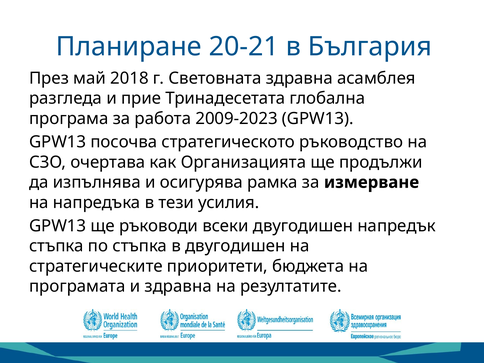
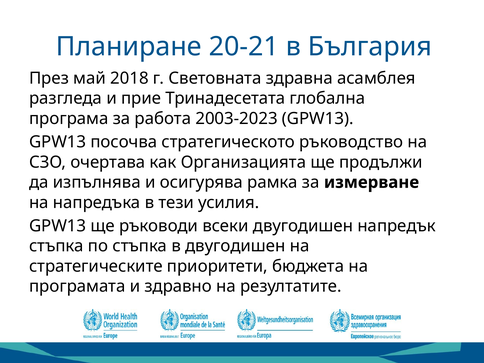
2009-2023: 2009-2023 -> 2003-2023
и здравна: здравна -> здравно
